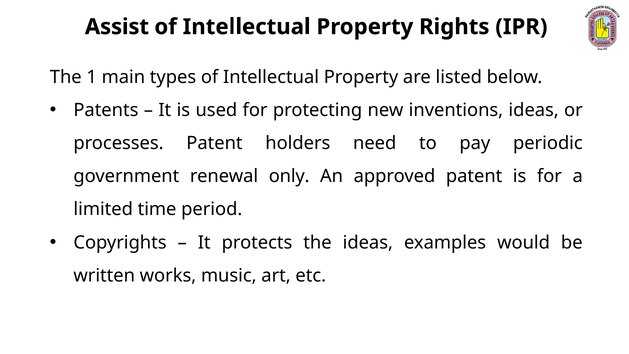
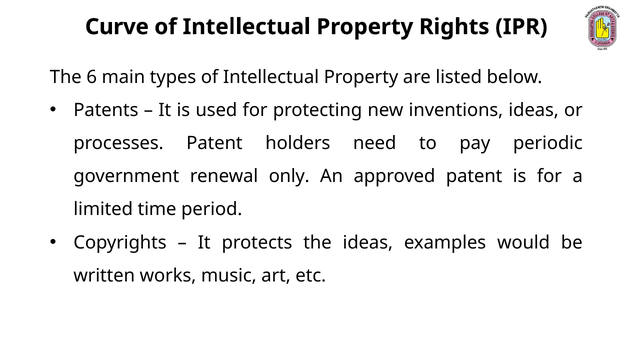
Assist: Assist -> Curve
1: 1 -> 6
